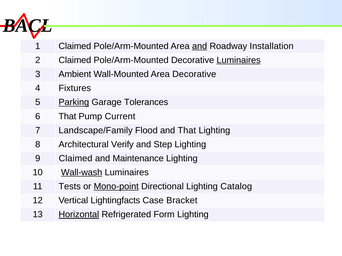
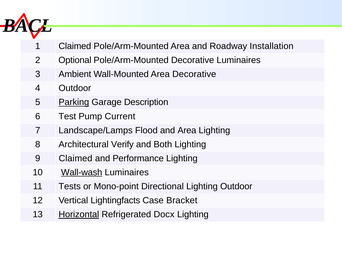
and at (200, 46) underline: present -> none
2 Claimed: Claimed -> Optional
Luminaires at (239, 60) underline: present -> none
4 Fixtures: Fixtures -> Outdoor
Tolerances: Tolerances -> Description
6 That: That -> Test
Landscape/Family: Landscape/Family -> Landscape/Lamps
and That: That -> Area
Step: Step -> Both
Maintenance: Maintenance -> Performance
Mono-point underline: present -> none
Lighting Catalog: Catalog -> Outdoor
Form: Form -> Docx
